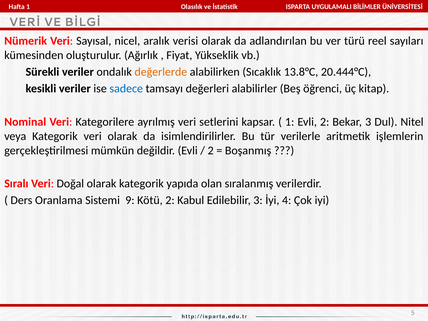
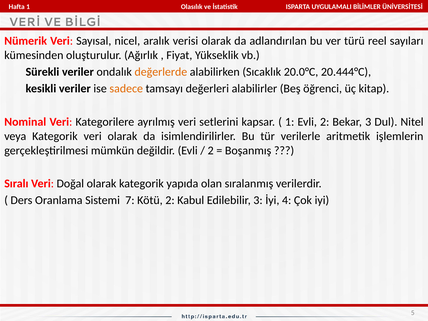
13.8°C: 13.8°C -> 20.0°C
sadece colour: blue -> orange
9: 9 -> 7
